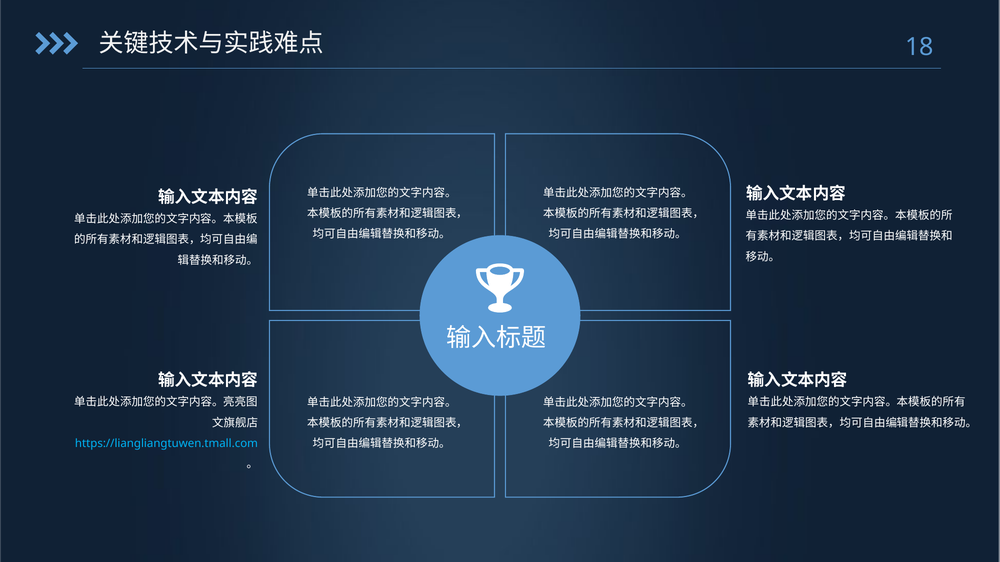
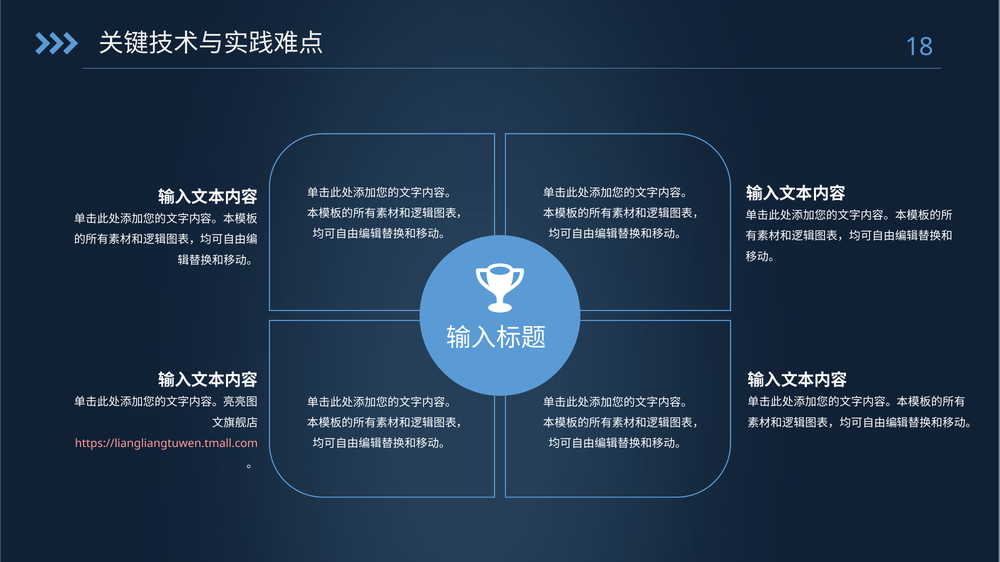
https://liangliangtuwen.tmall.com colour: light blue -> pink
